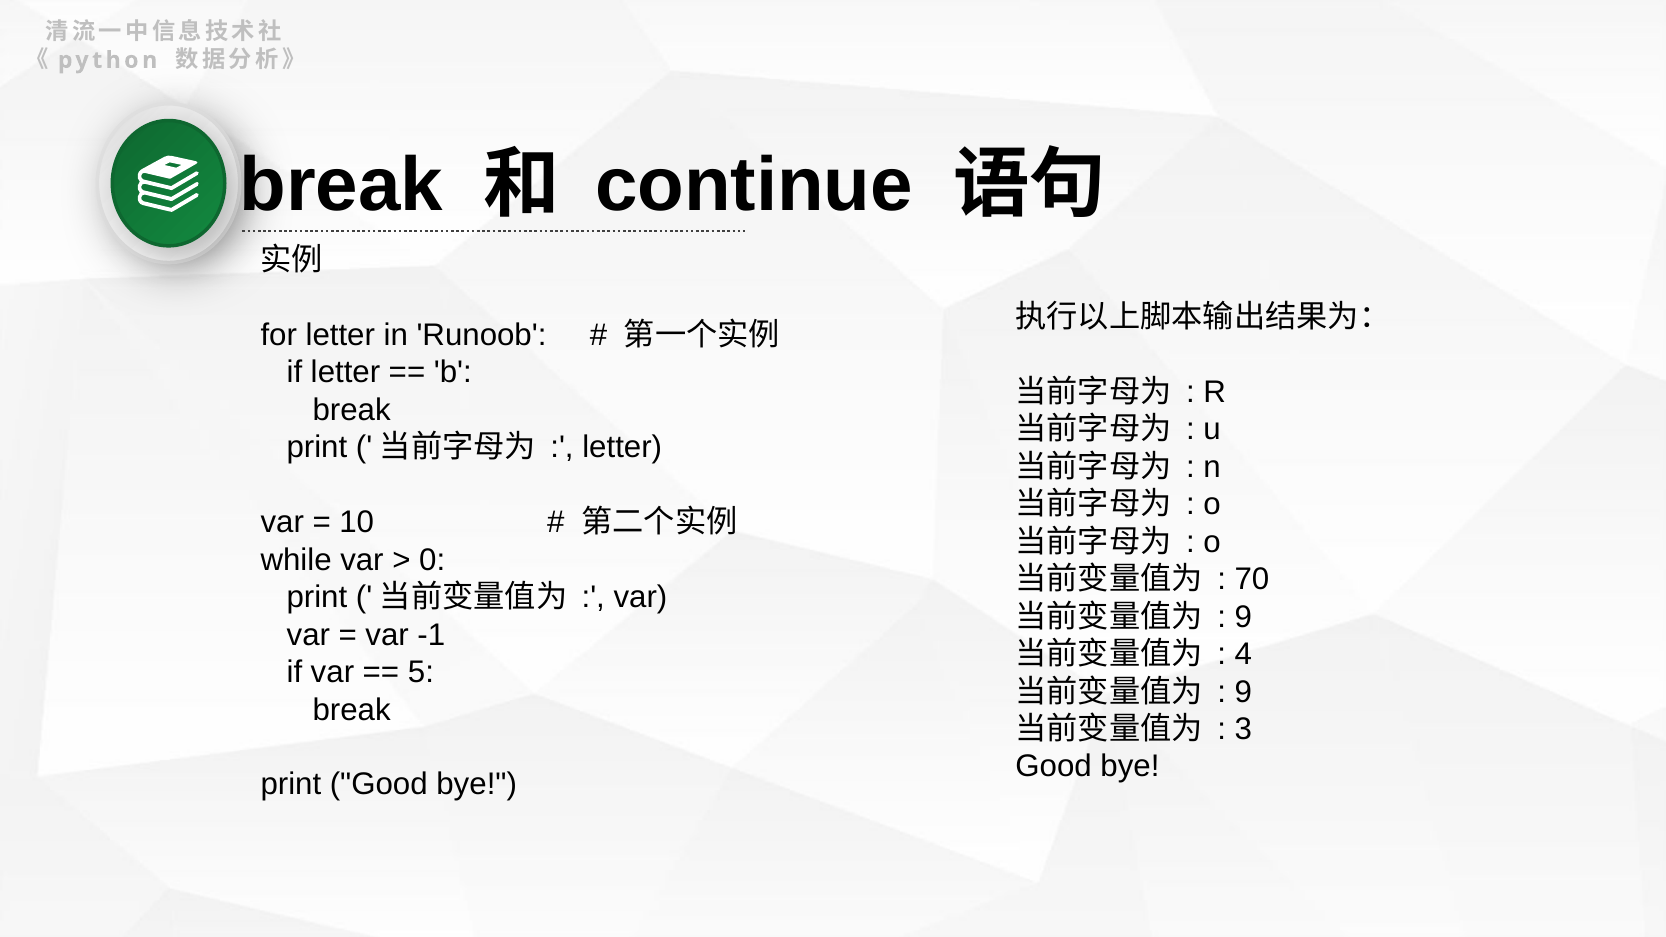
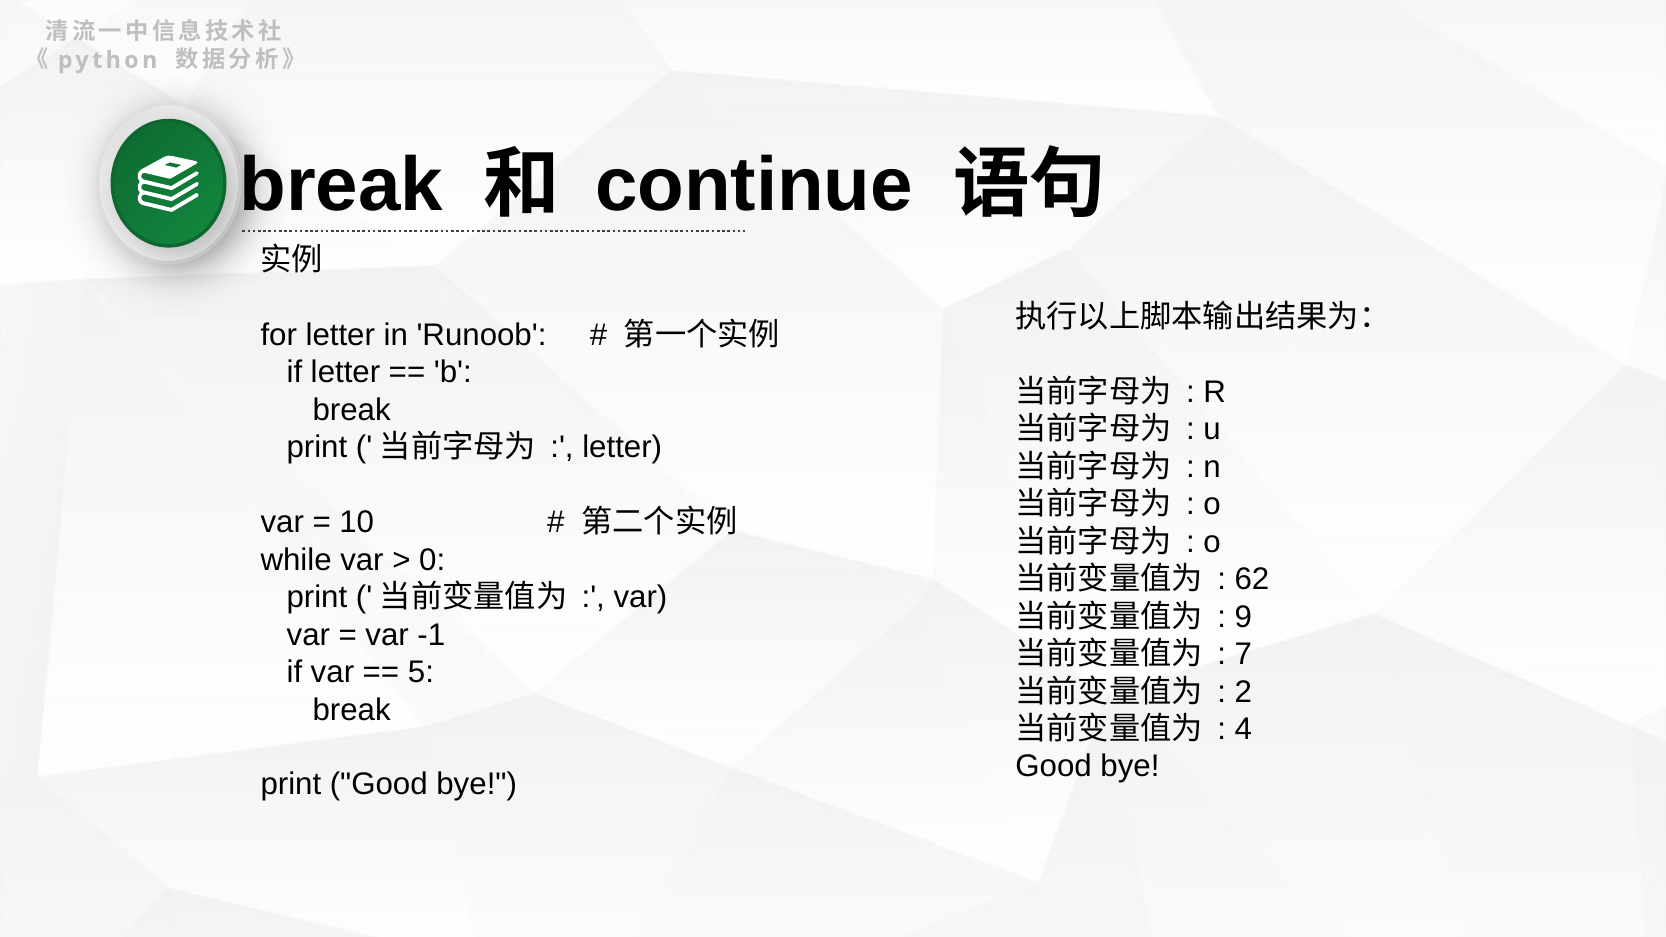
70: 70 -> 62
4: 4 -> 7
9 at (1243, 692): 9 -> 2
3: 3 -> 4
